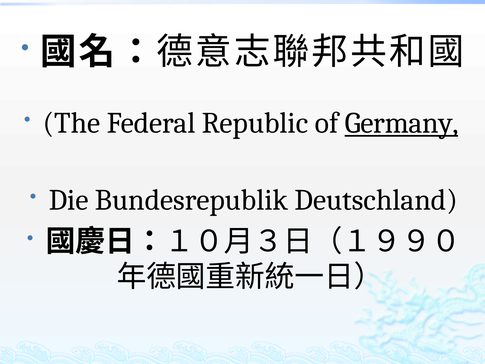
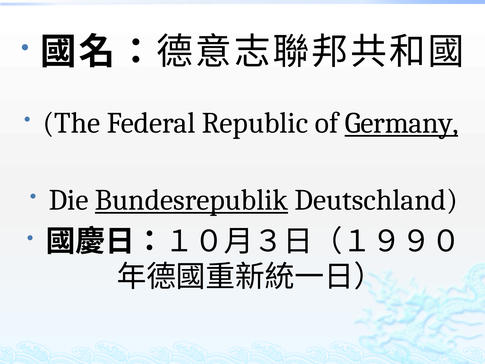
Bundesrepublik underline: none -> present
